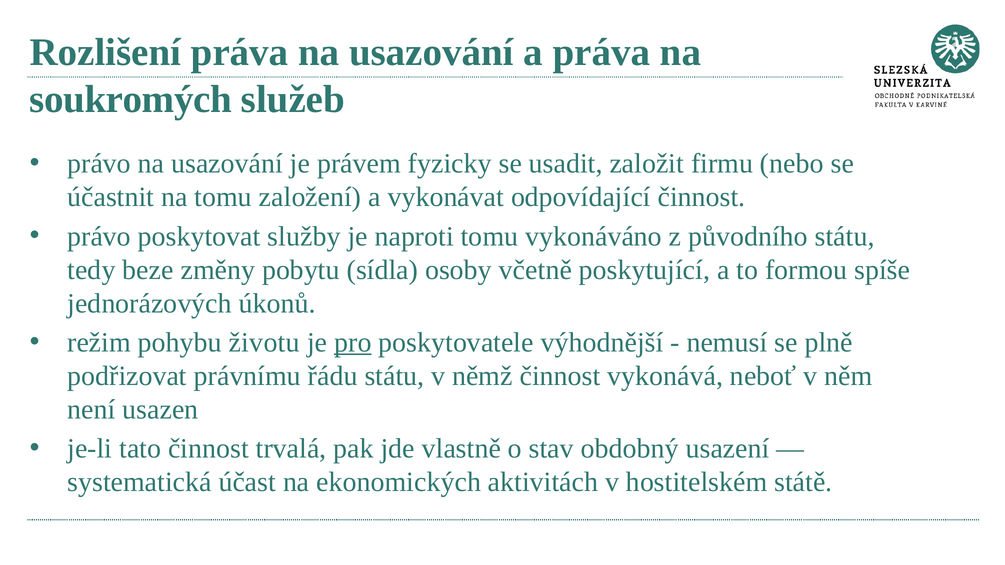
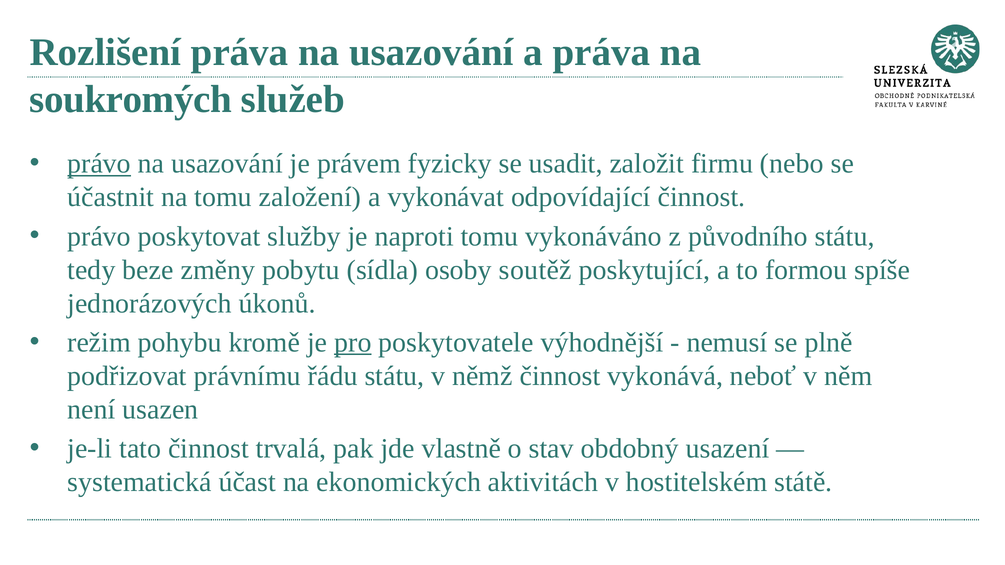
právo at (99, 164) underline: none -> present
včetně: včetně -> soutěž
životu: životu -> kromě
